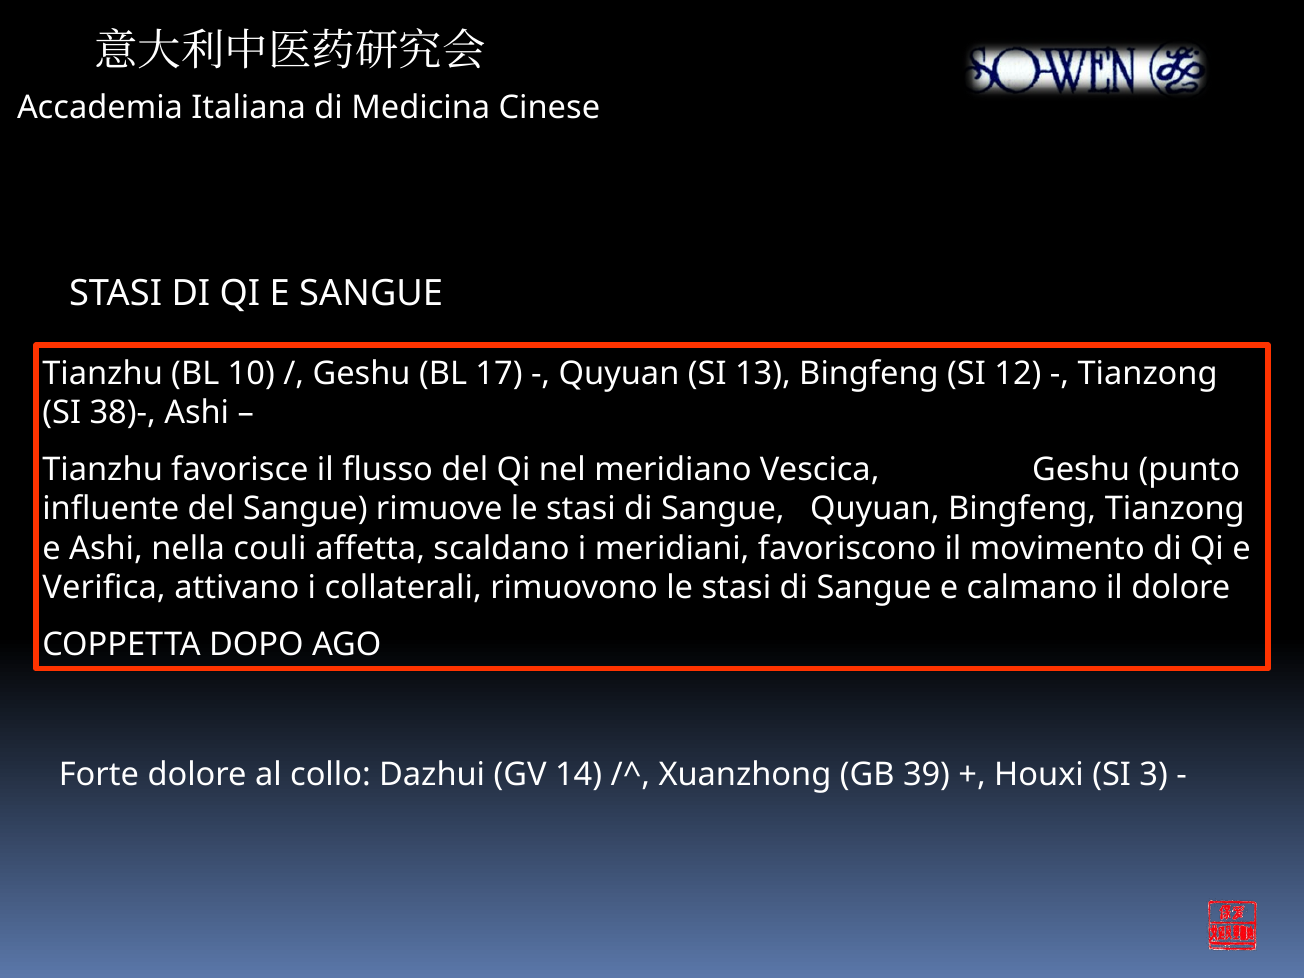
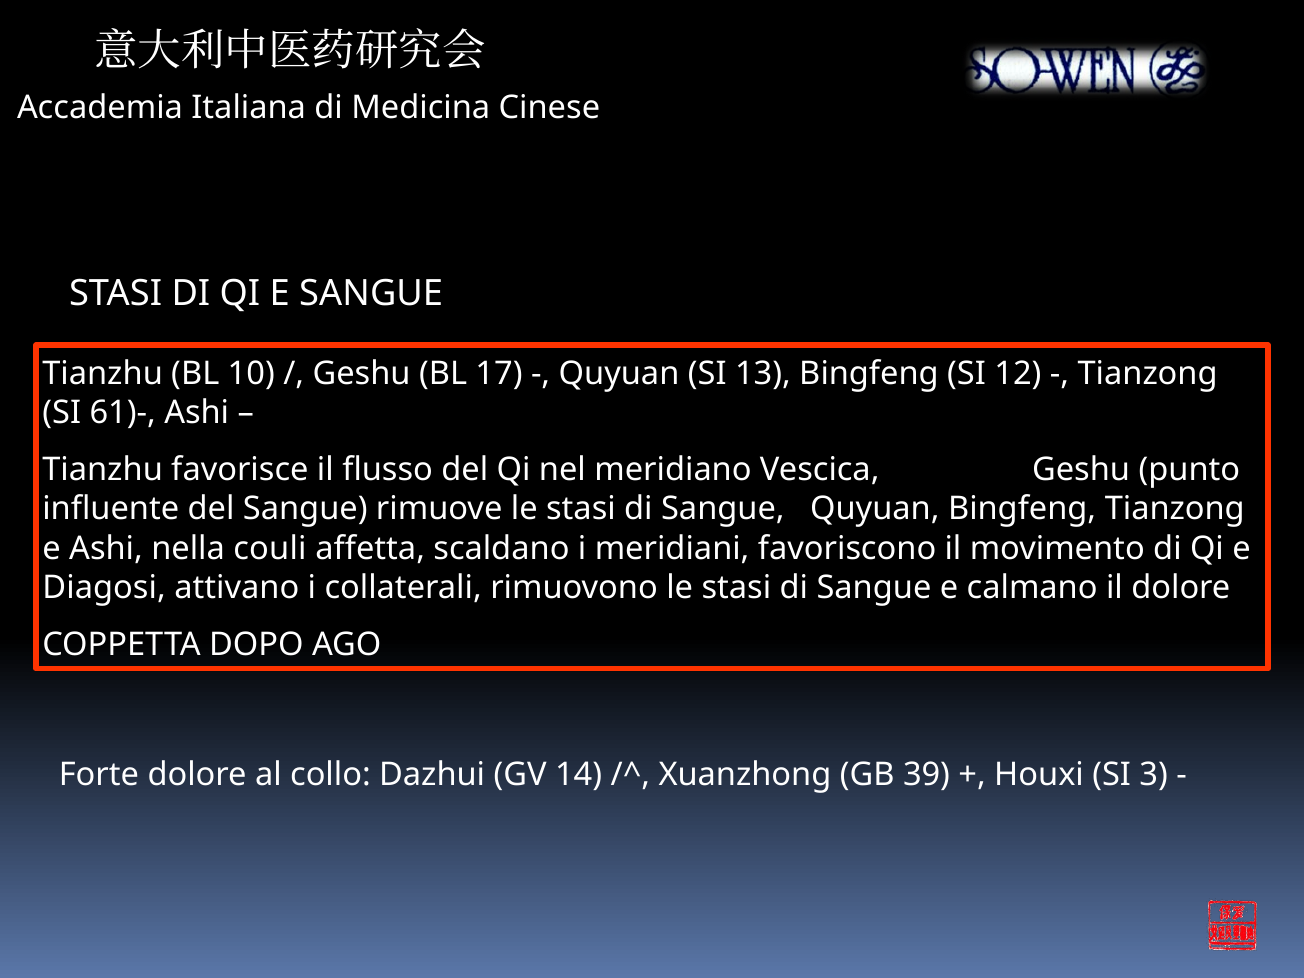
38)-: 38)- -> 61)-
Verifica: Verifica -> Diagosi
